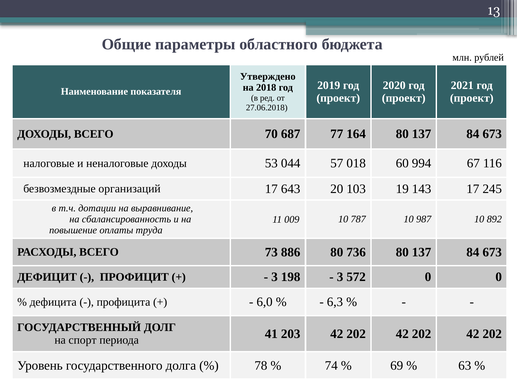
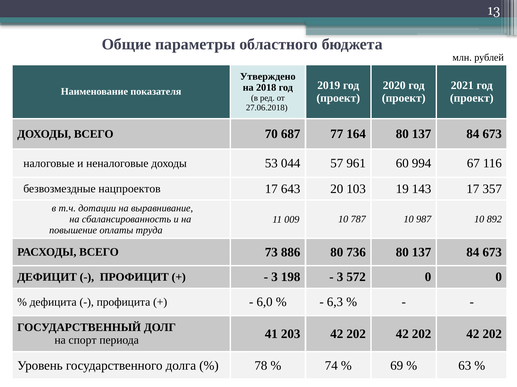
018: 018 -> 961
организаций: организаций -> нацпроектов
245: 245 -> 357
